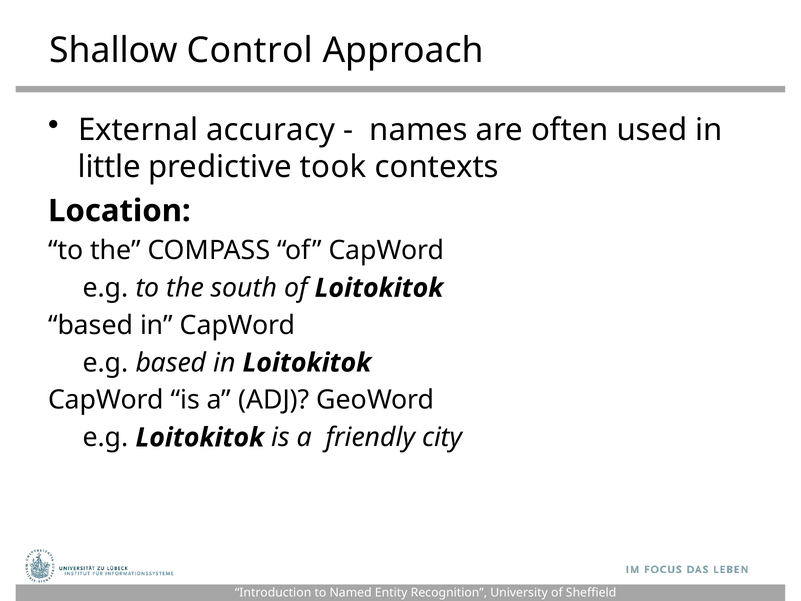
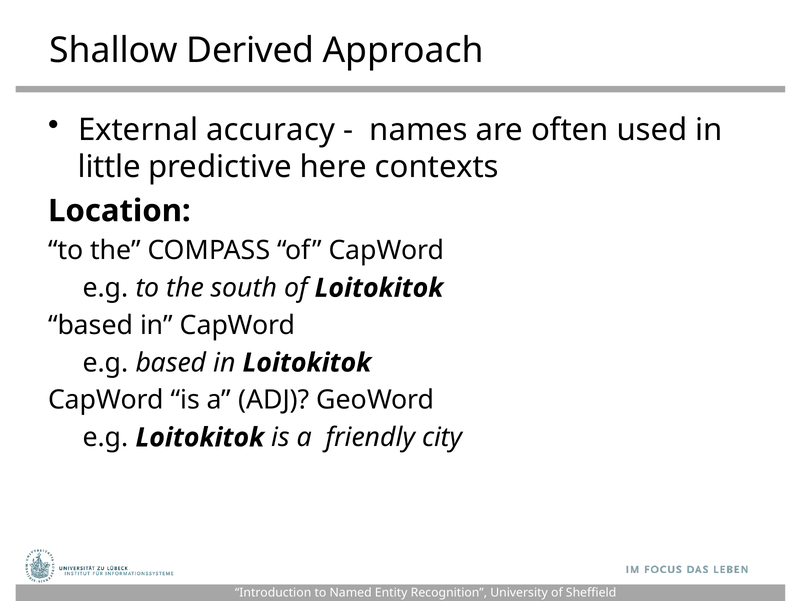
Control: Control -> Derived
took: took -> here
